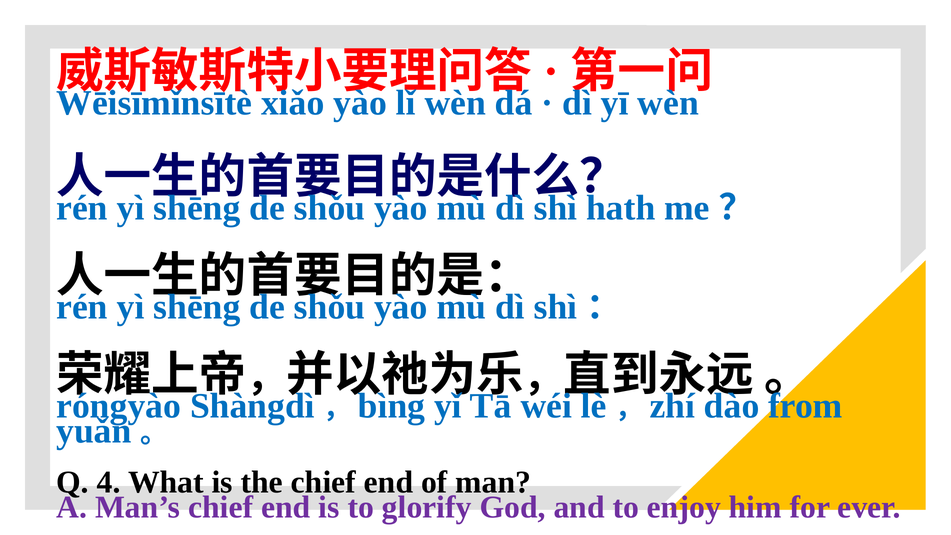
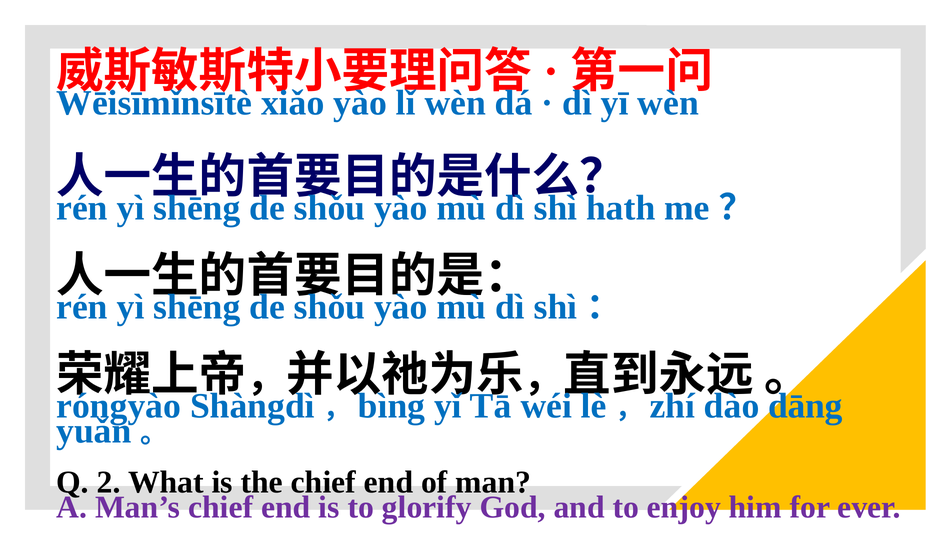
from: from -> dāng
4: 4 -> 2
